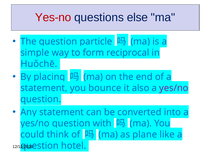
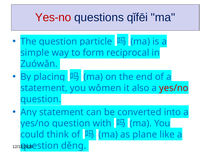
else: else -> qǐfēi
Huǒchē: Huǒchē -> Zuówǎn
bounce: bounce -> wǒmen
yes/no at (174, 88) colour: purple -> red
hotel: hotel -> děng
